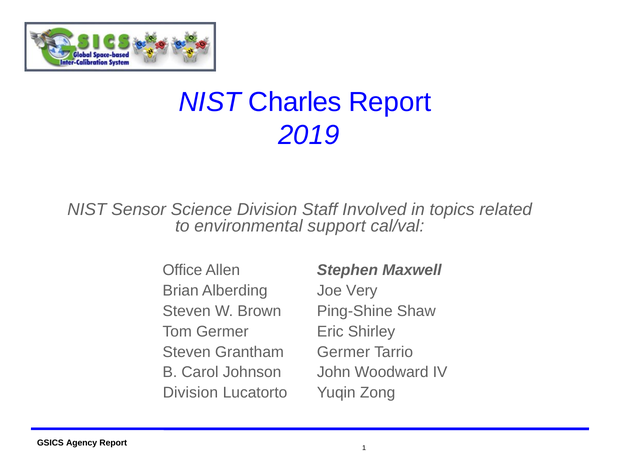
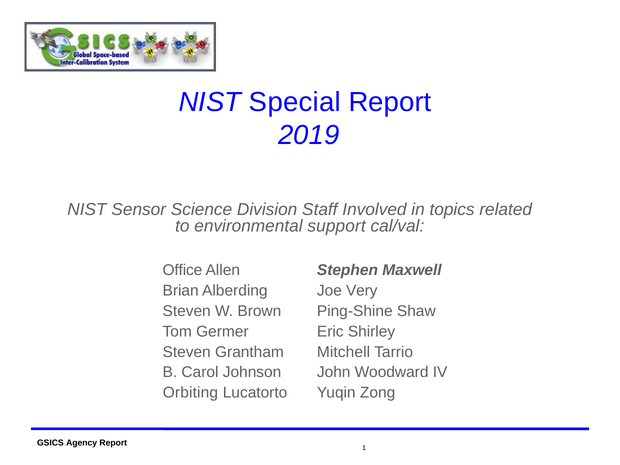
Charles: Charles -> Special
Germer at (344, 352): Germer -> Mitchell
Division at (190, 393): Division -> Orbiting
